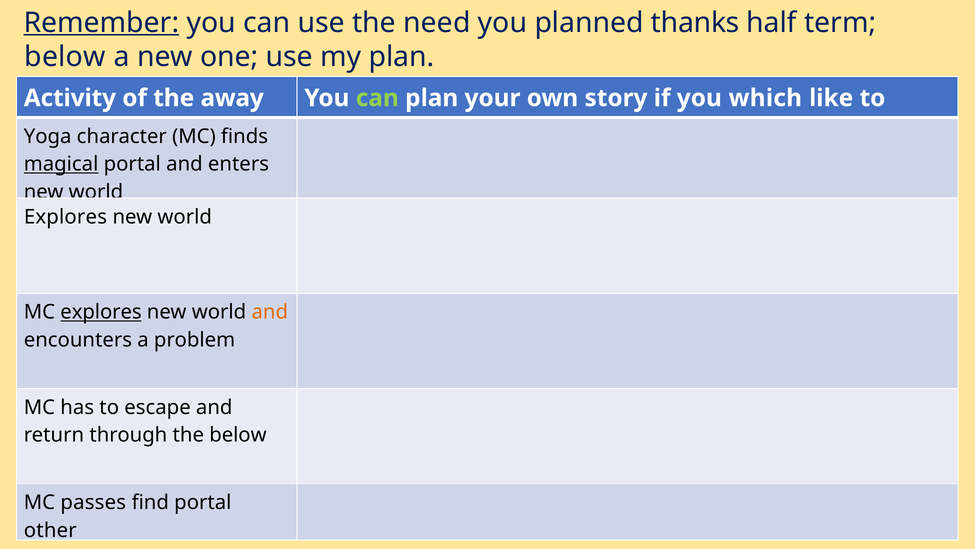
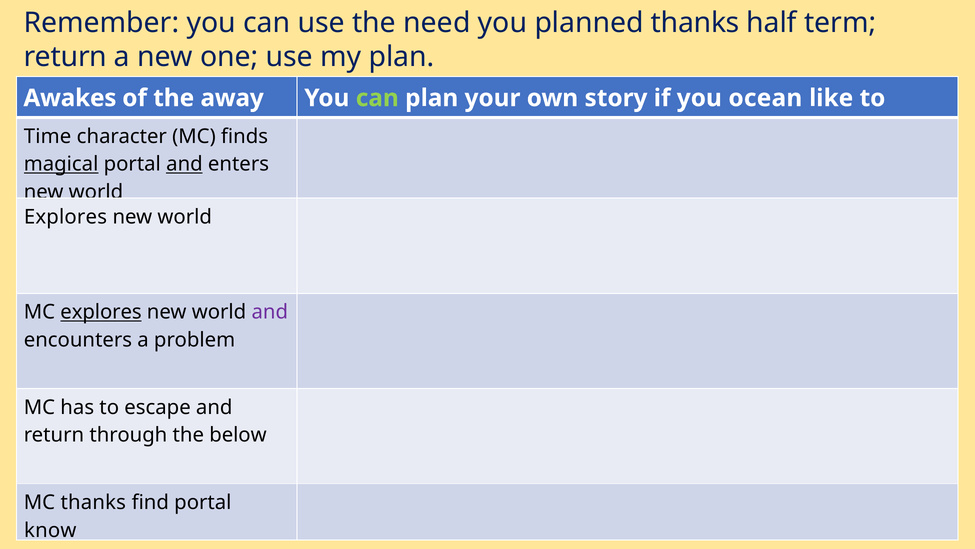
Remember underline: present -> none
below at (65, 57): below -> return
Activity: Activity -> Awakes
which: which -> ocean
Yoga: Yoga -> Time
and at (184, 164) underline: none -> present
and at (270, 312) colour: orange -> purple
MC passes: passes -> thanks
other: other -> know
